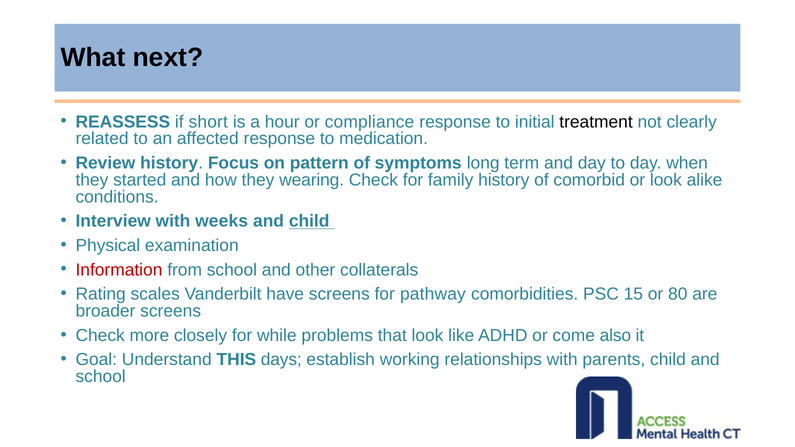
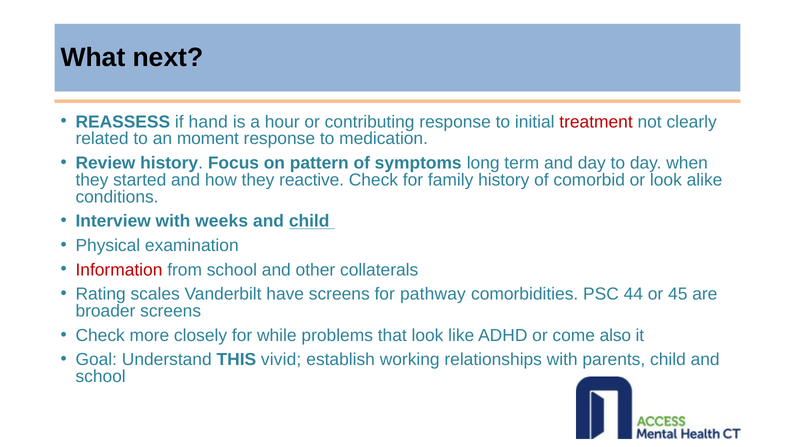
short: short -> hand
compliance: compliance -> contributing
treatment colour: black -> red
affected: affected -> moment
wearing: wearing -> reactive
15: 15 -> 44
80: 80 -> 45
days: days -> vivid
